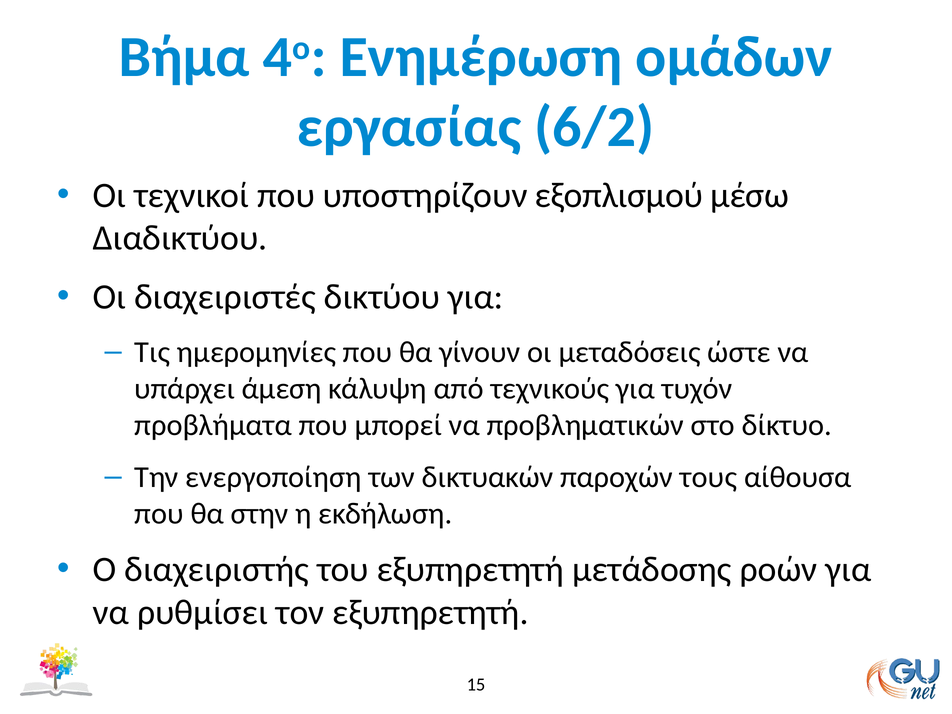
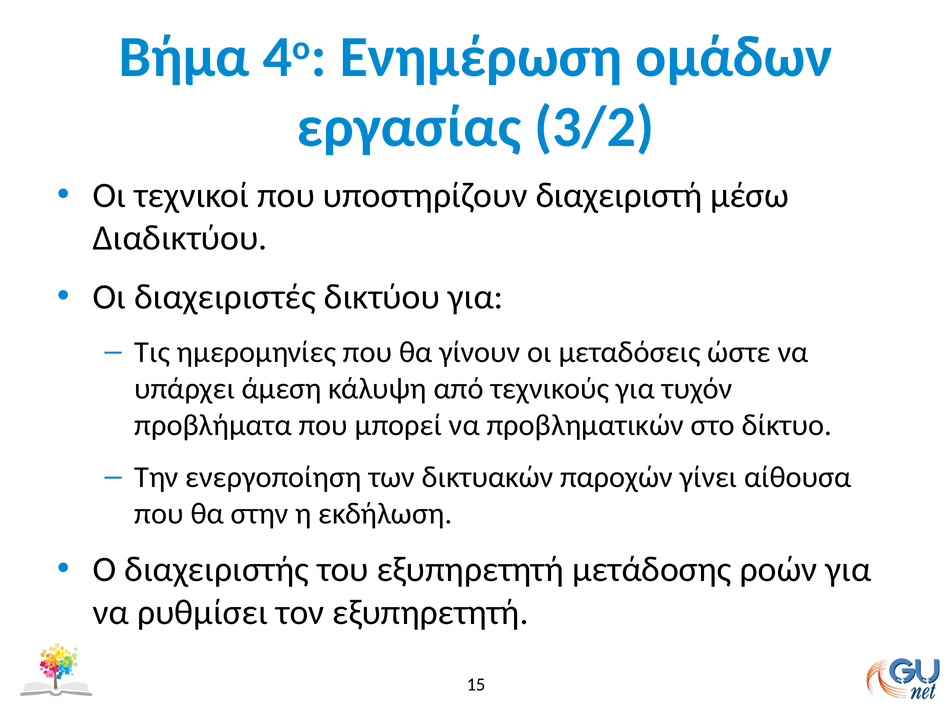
6/2: 6/2 -> 3/2
εξοπλισμού: εξοπλισμού -> διαχειριστή
τους: τους -> γίνει
